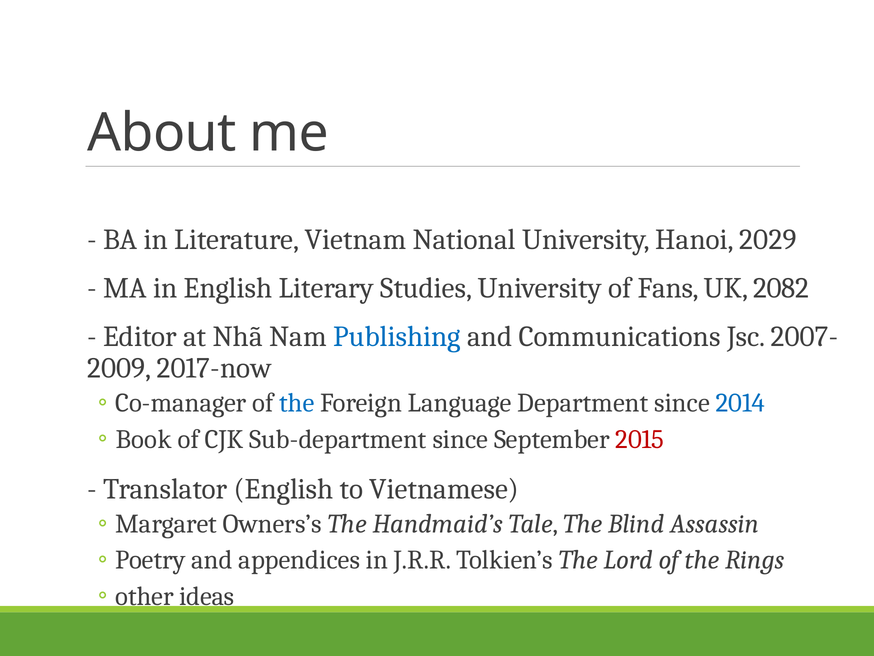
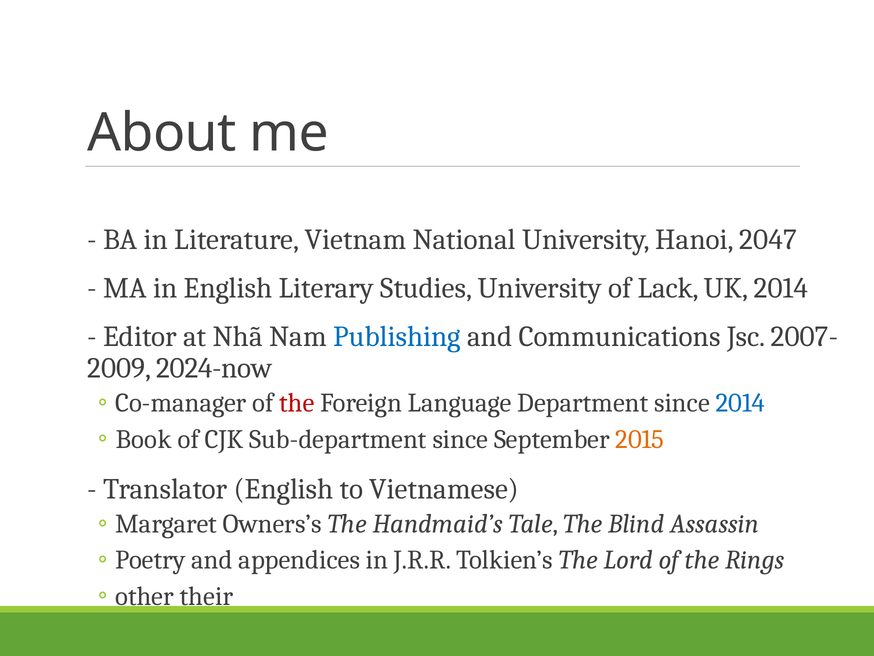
2029: 2029 -> 2047
Fans: Fans -> Lack
UK 2082: 2082 -> 2014
2017-now: 2017-now -> 2024-now
the at (297, 403) colour: blue -> red
2015 colour: red -> orange
ideas: ideas -> their
